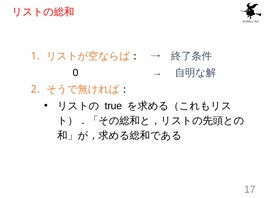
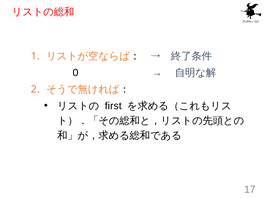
true: true -> first
